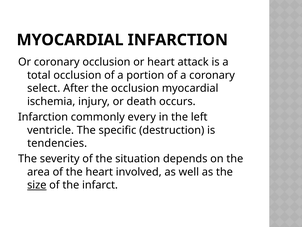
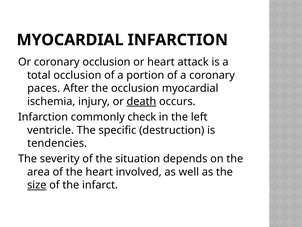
select: select -> paces
death underline: none -> present
every: every -> check
